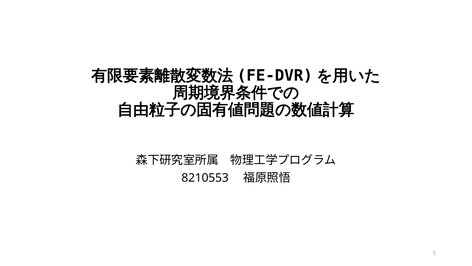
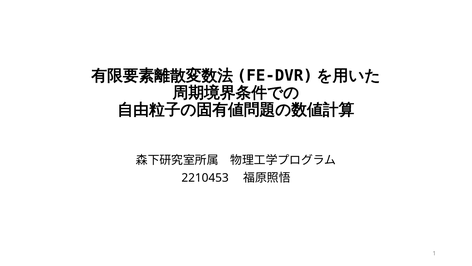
8210553: 8210553 -> 2210453
